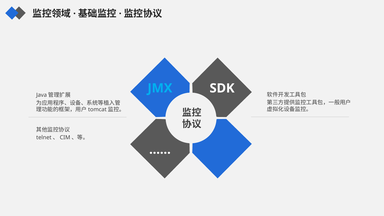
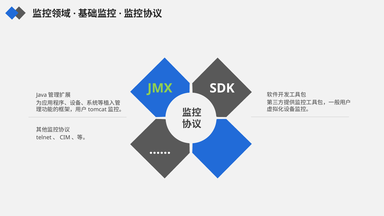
JMX colour: light blue -> light green
